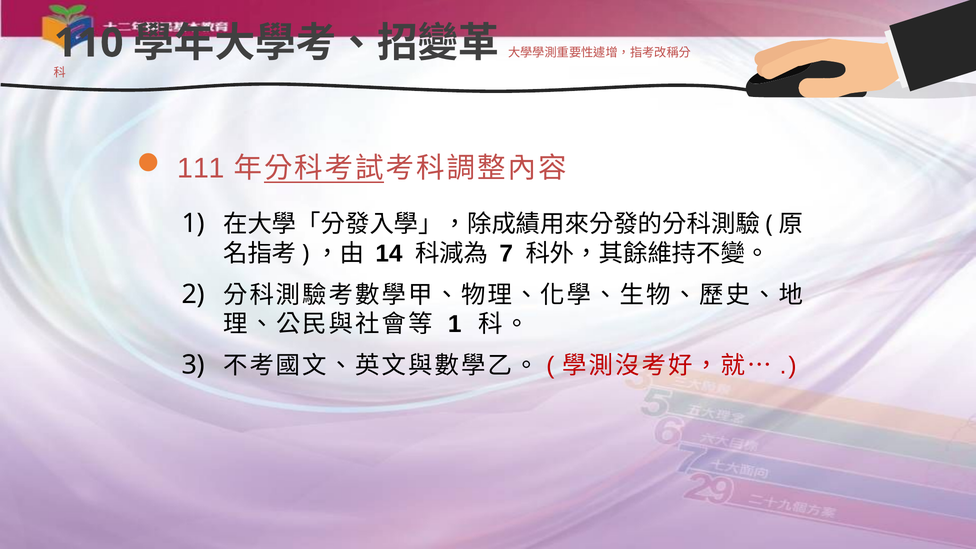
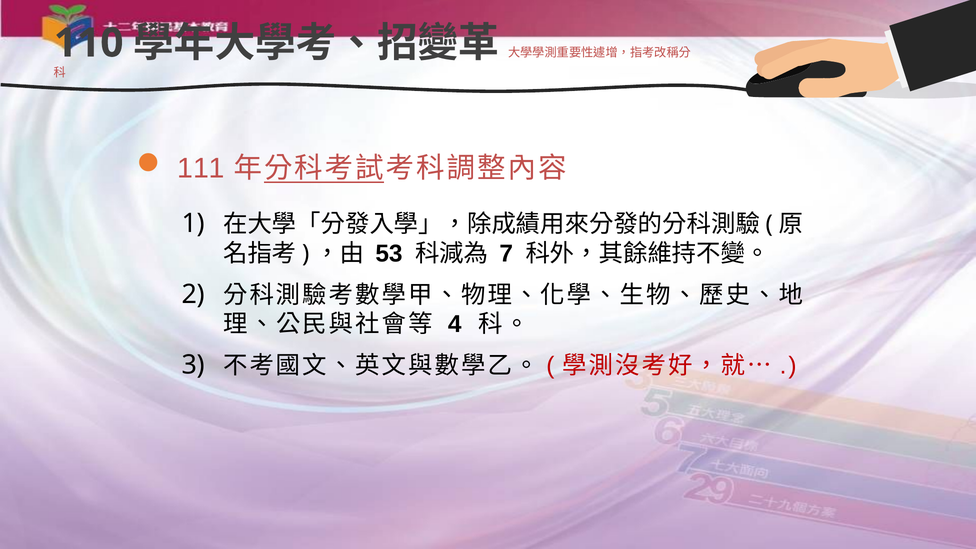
14: 14 -> 53
1 at (455, 324): 1 -> 4
